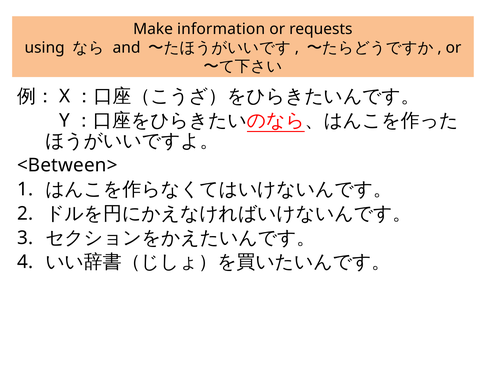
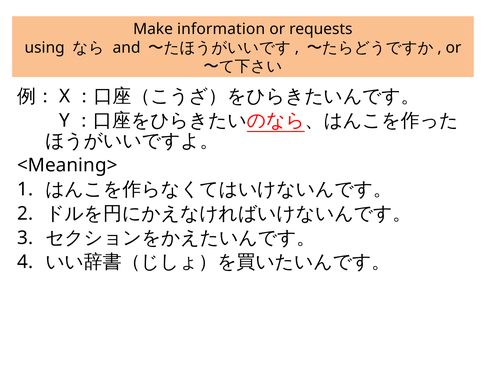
<Between>: <Between> -> <Meaning>
